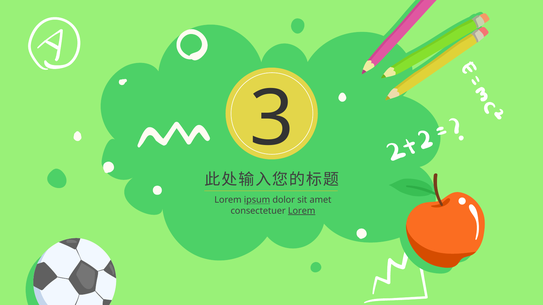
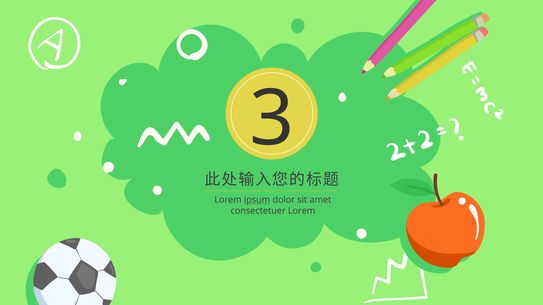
Lorem at (302, 211) underline: present -> none
